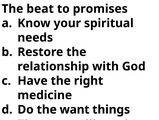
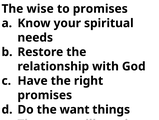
beat: beat -> wise
medicine at (45, 95): medicine -> promises
